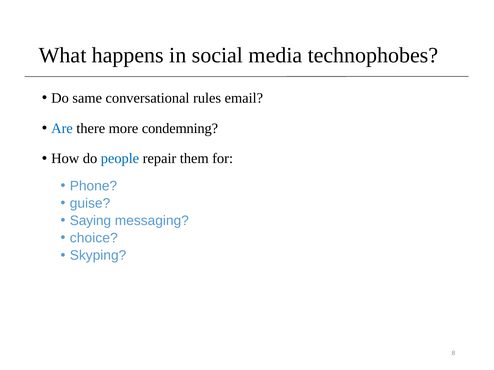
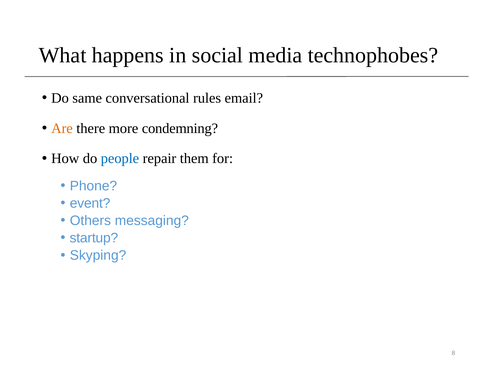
Are colour: blue -> orange
guise: guise -> event
Saying: Saying -> Others
choice: choice -> startup
